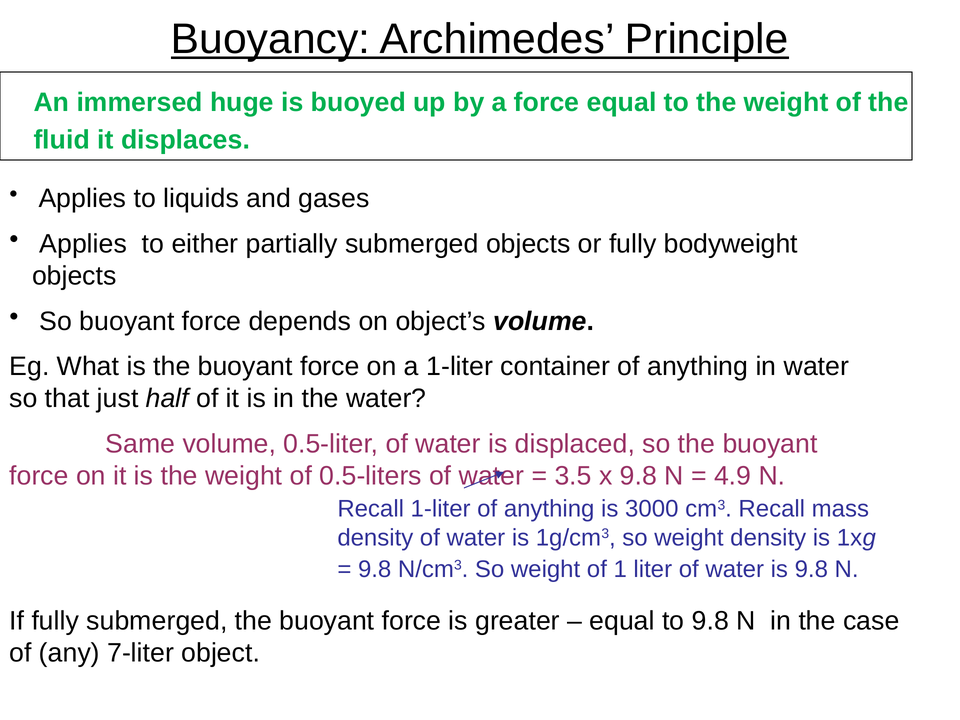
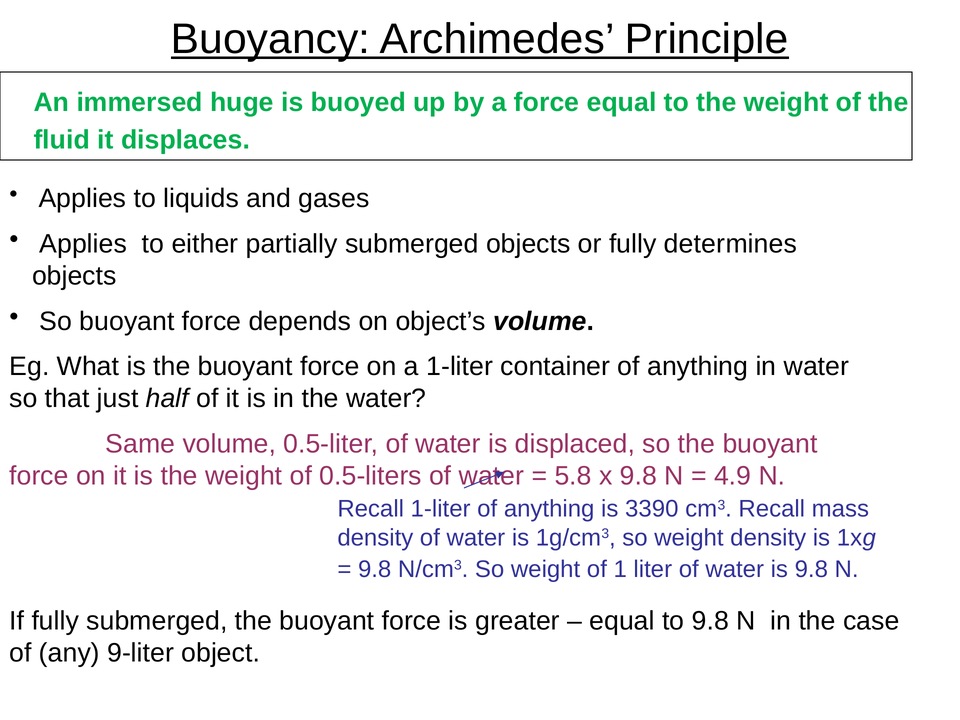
bodyweight: bodyweight -> determines
3.5: 3.5 -> 5.8
3000: 3000 -> 3390
7-liter: 7-liter -> 9-liter
